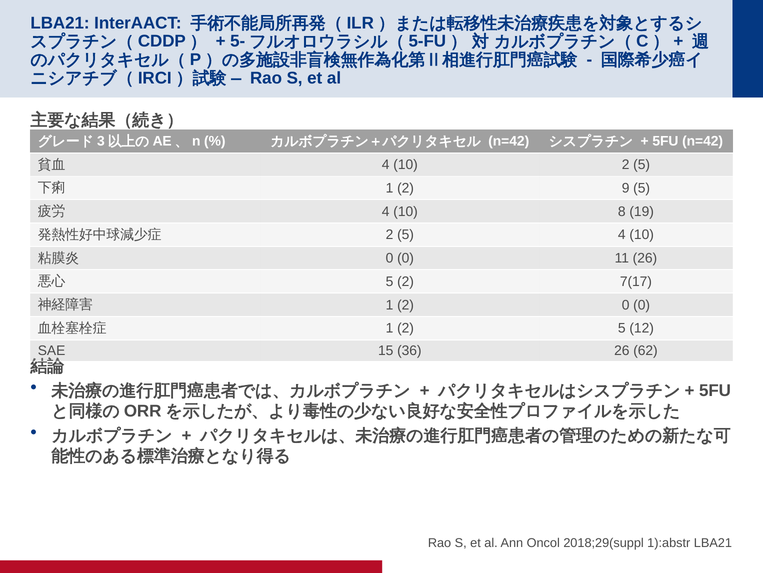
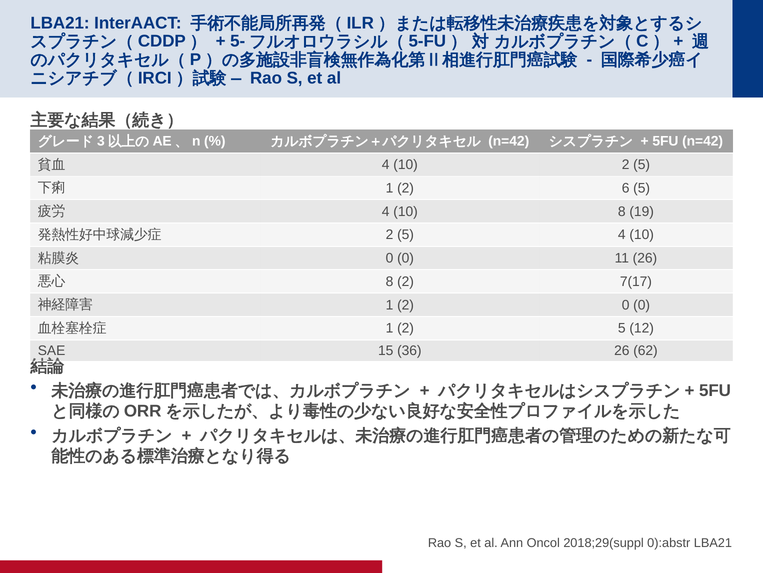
9: 9 -> 6
5 at (390, 281): 5 -> 8
1):abstr: 1):abstr -> 0):abstr
